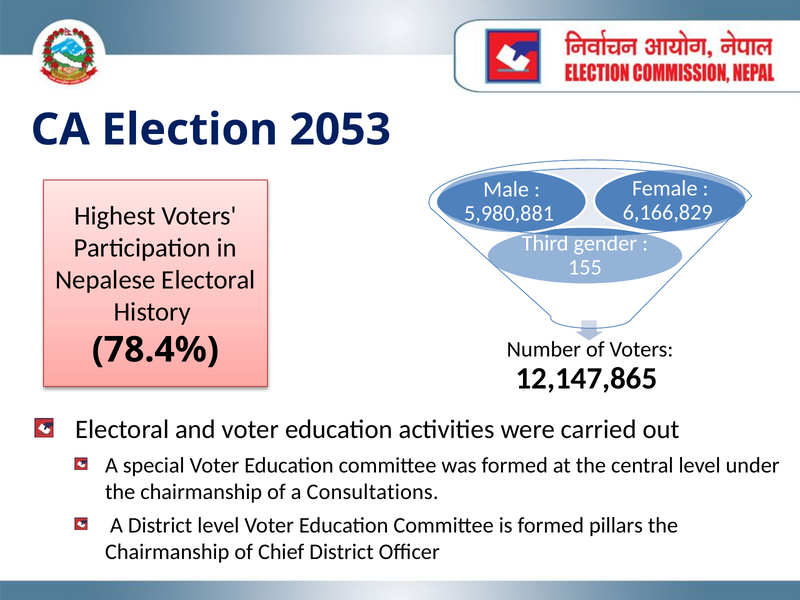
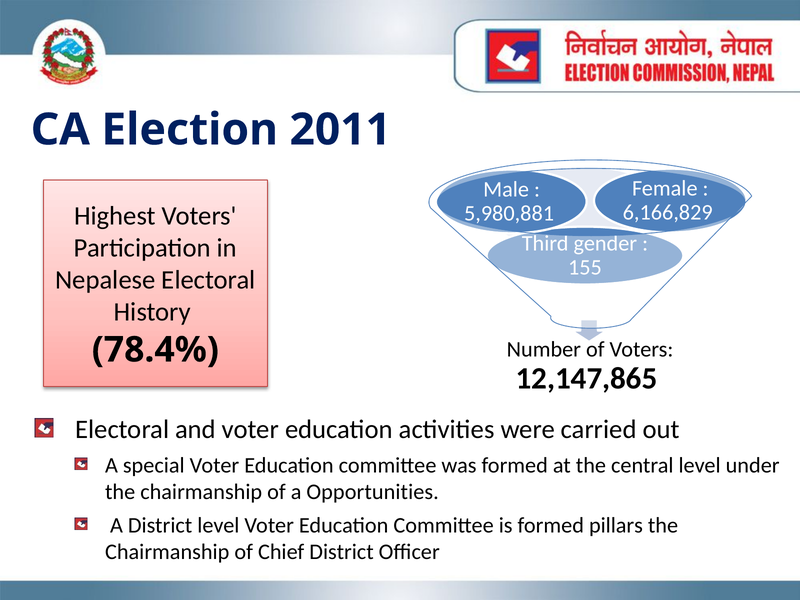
2053: 2053 -> 2011
Consultations: Consultations -> Opportunities
